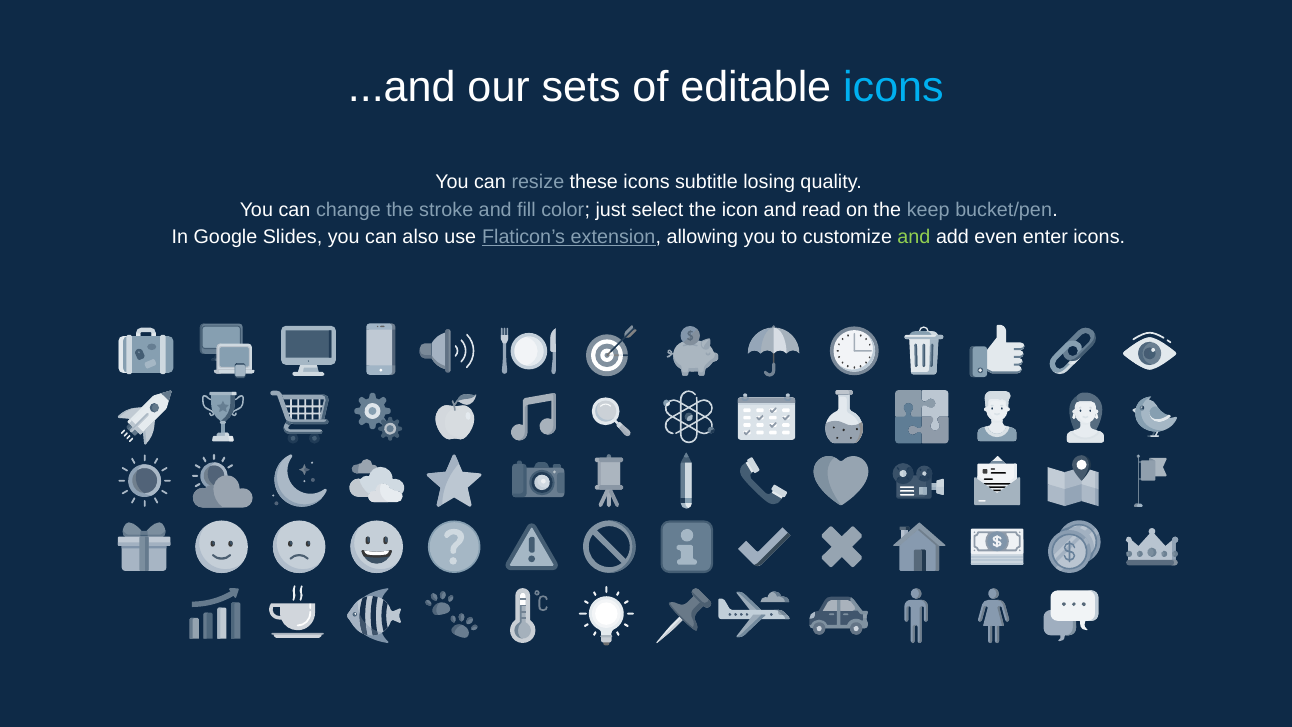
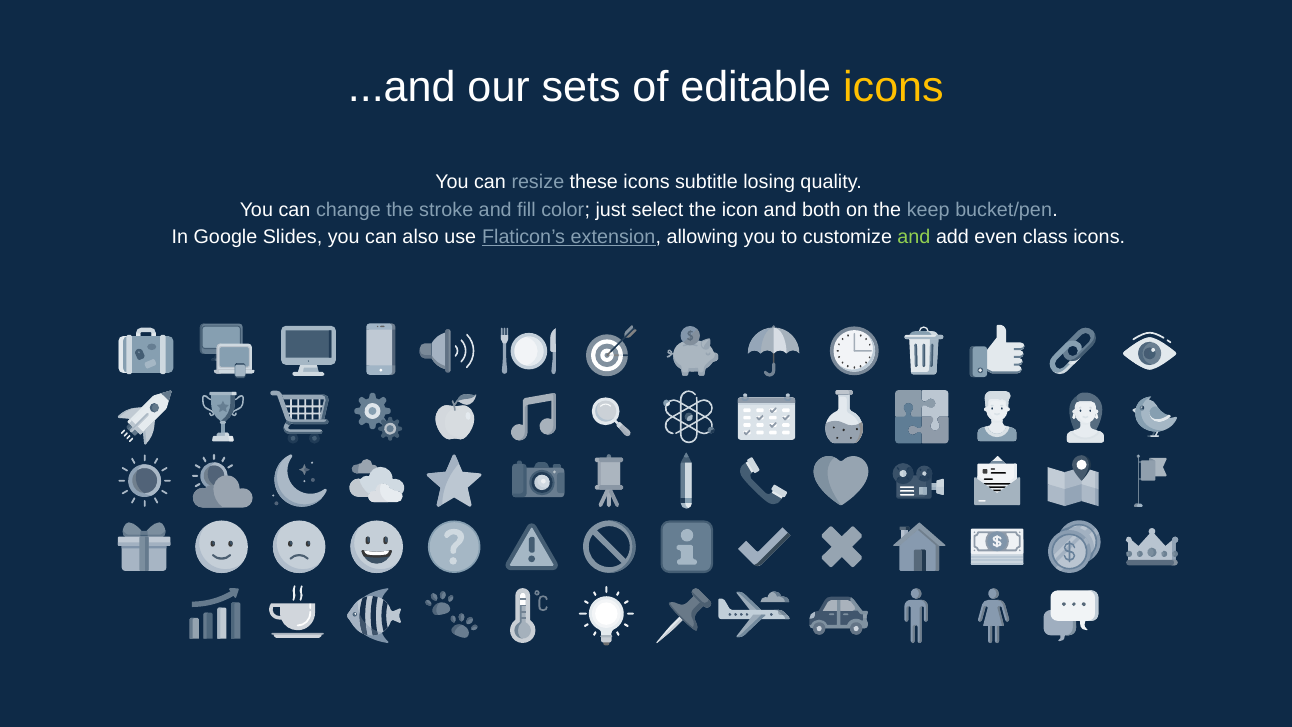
icons at (893, 88) colour: light blue -> yellow
read: read -> both
enter: enter -> class
